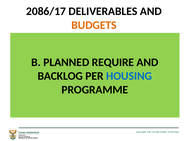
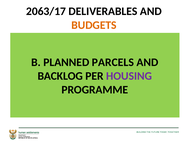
2086/17: 2086/17 -> 2063/17
REQUIRE: REQUIRE -> PARCELS
HOUSING colour: blue -> purple
